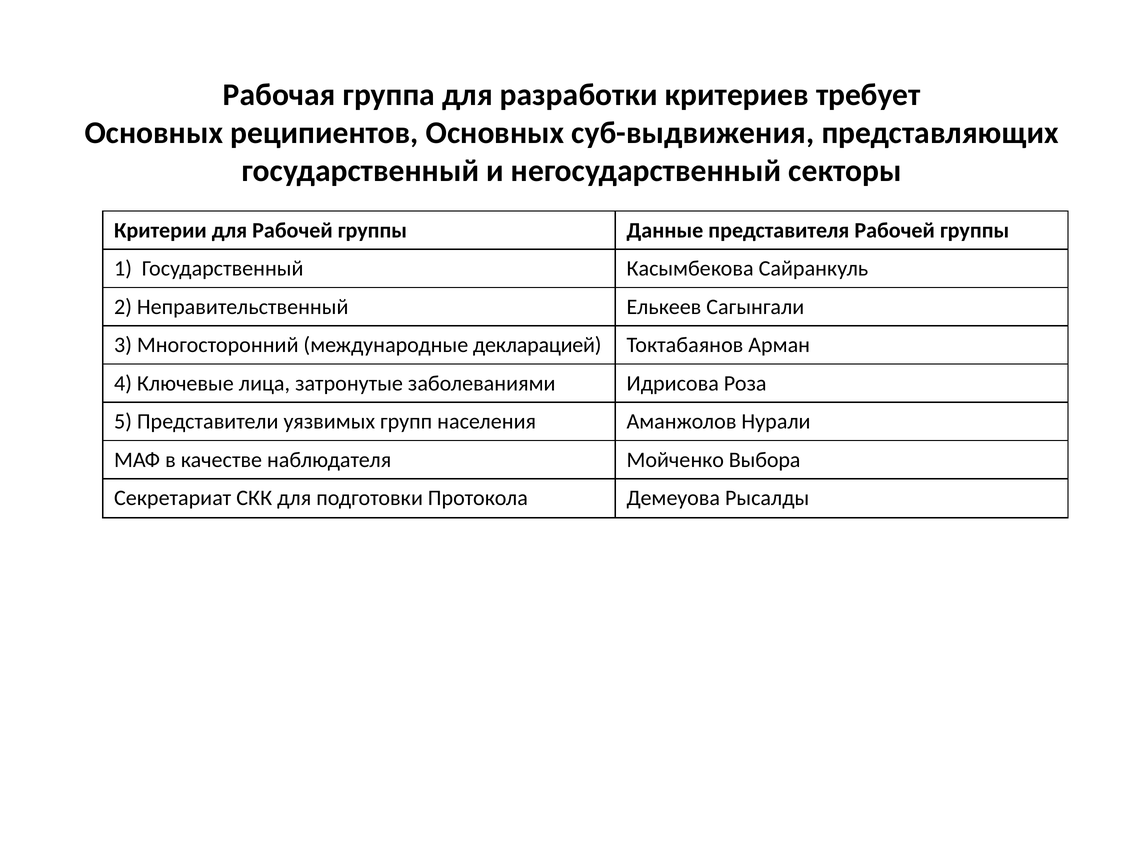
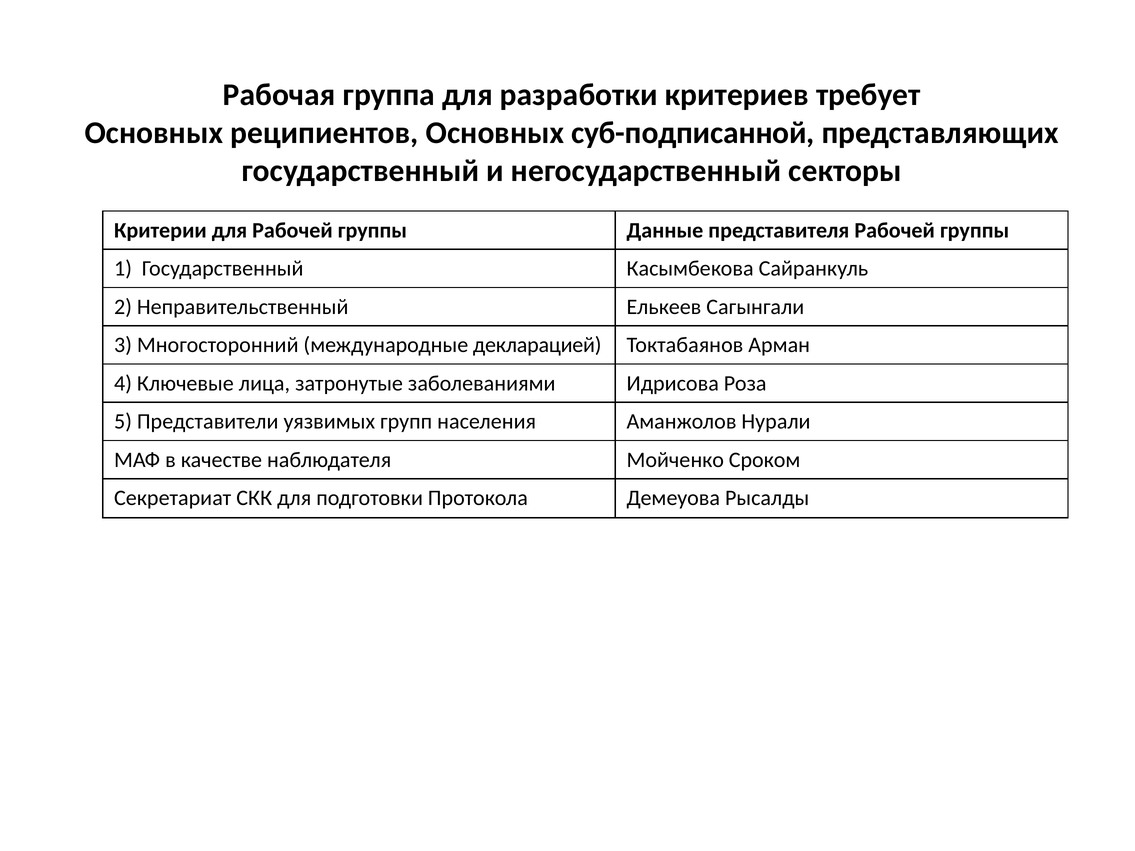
суб-выдвижения: суб-выдвижения -> суб-подписанной
Выбора: Выбора -> Сроком
